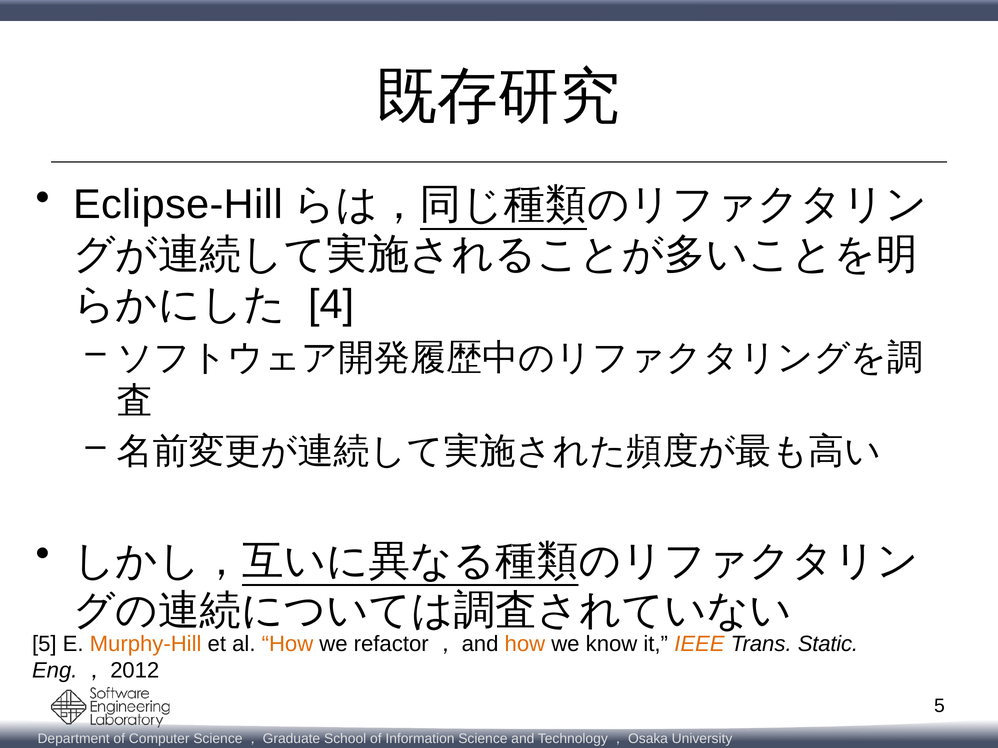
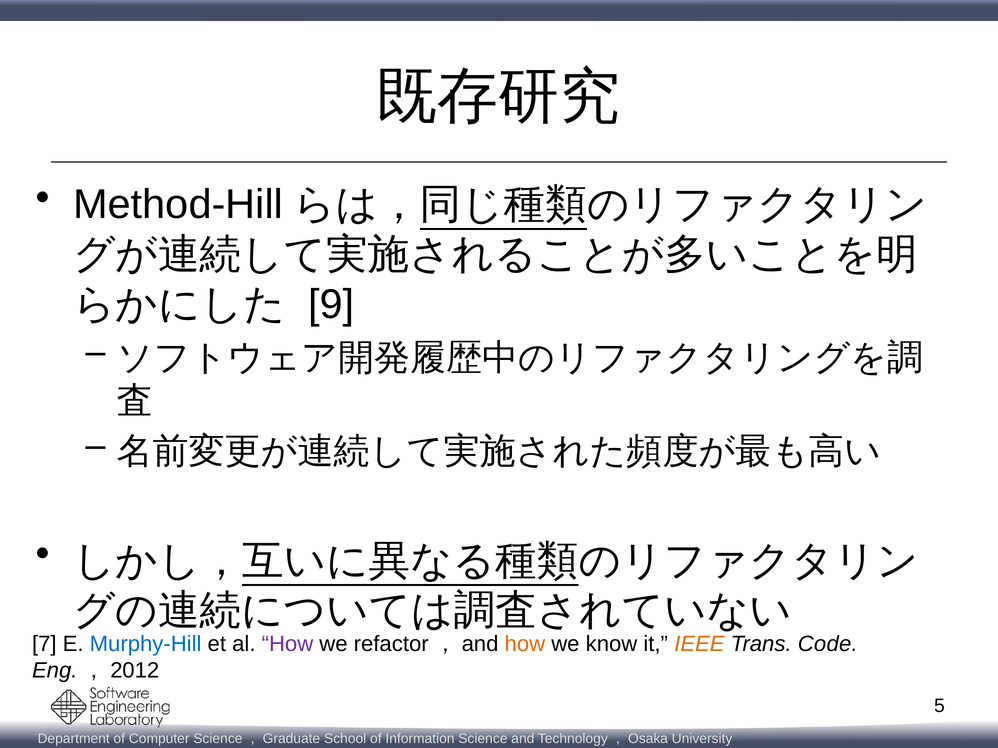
Eclipse-Hill: Eclipse-Hill -> Method-Hill
4: 4 -> 9
5 at (44, 644): 5 -> 7
Murphy-Hill colour: orange -> blue
How at (287, 644) colour: orange -> purple
Static: Static -> Code
